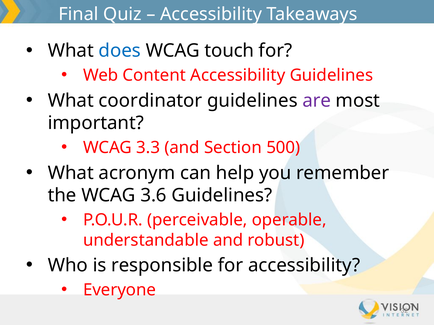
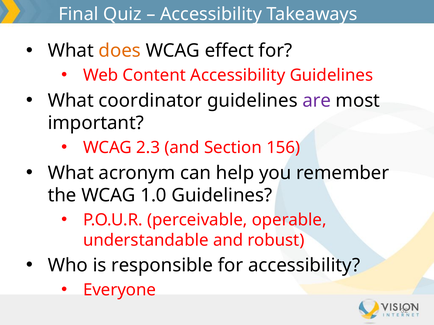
does colour: blue -> orange
touch: touch -> effect
3.3: 3.3 -> 2.3
500: 500 -> 156
3.6: 3.6 -> 1.0
